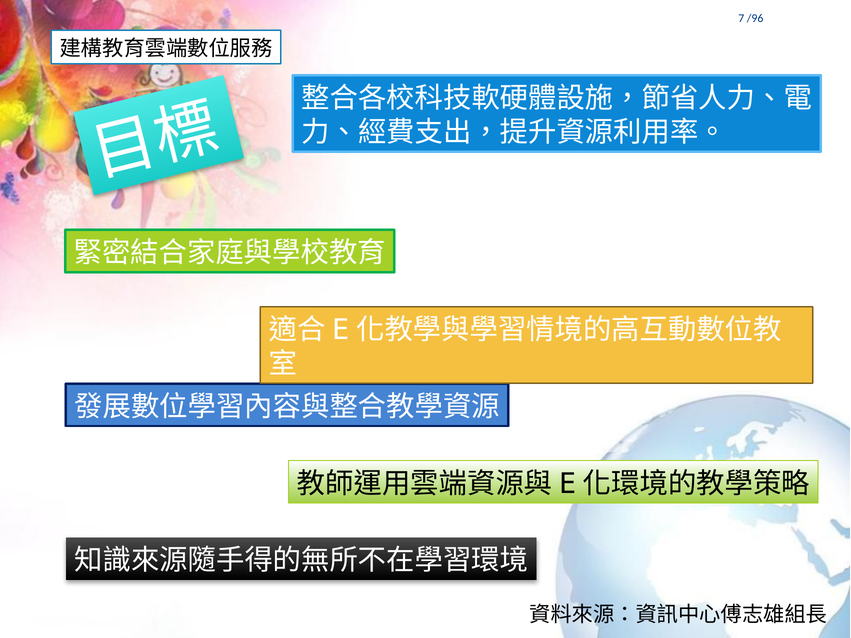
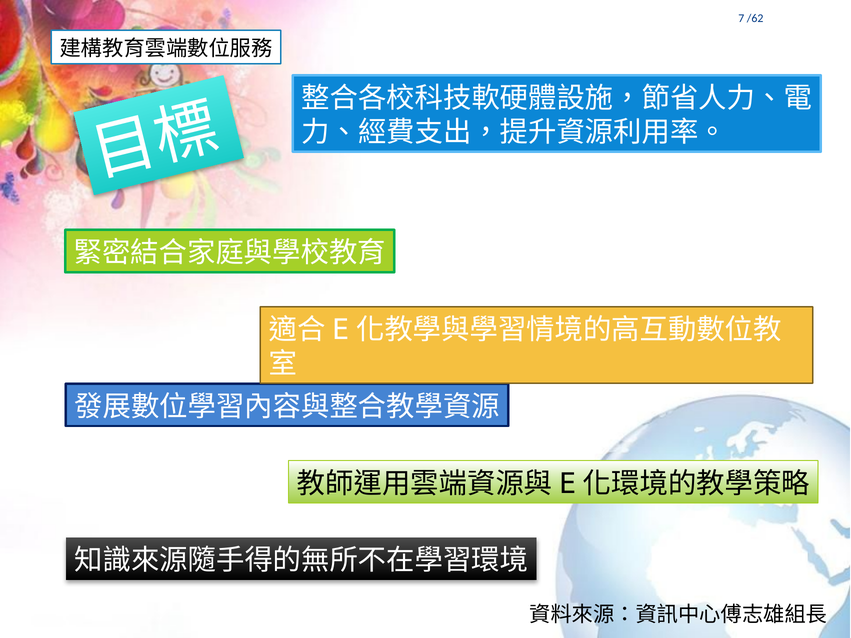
/96: /96 -> /62
